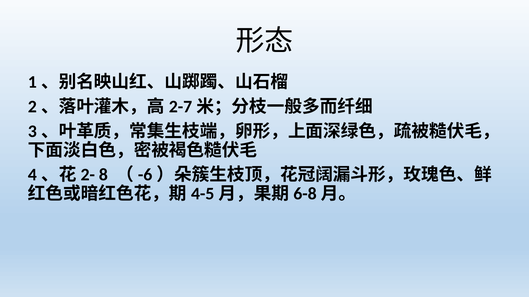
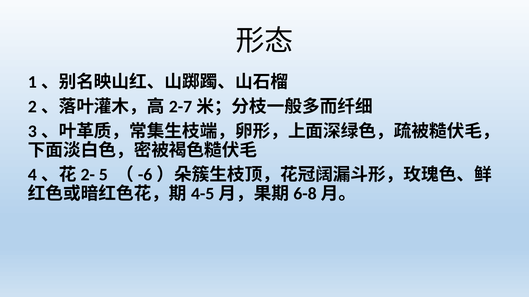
8: 8 -> 5
